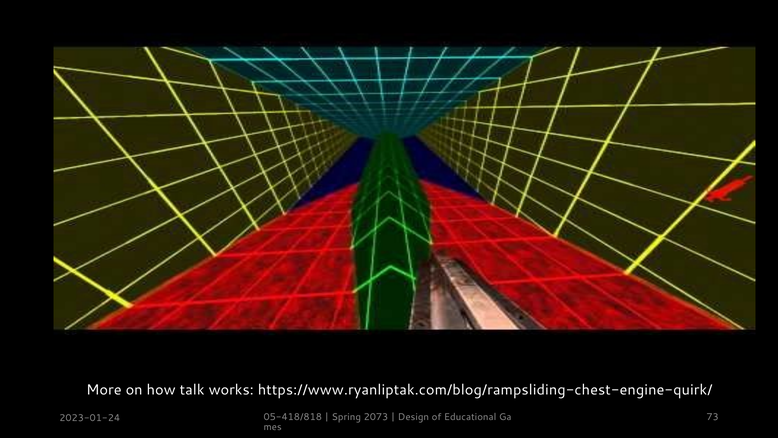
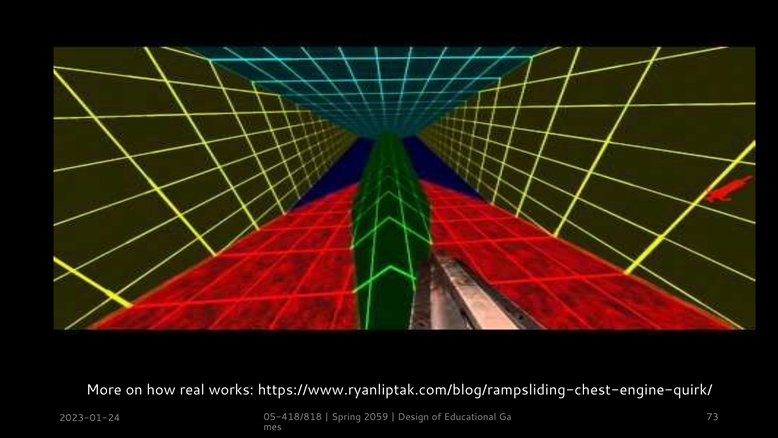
talk: talk -> real
2073: 2073 -> 2059
